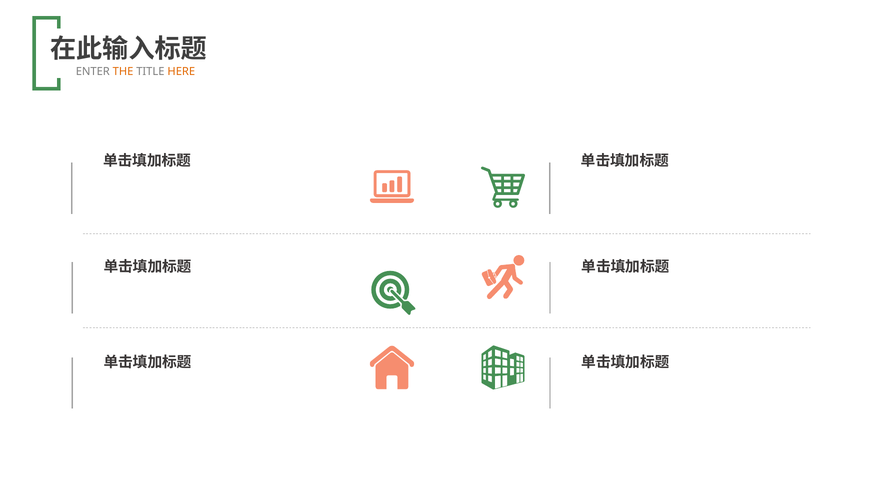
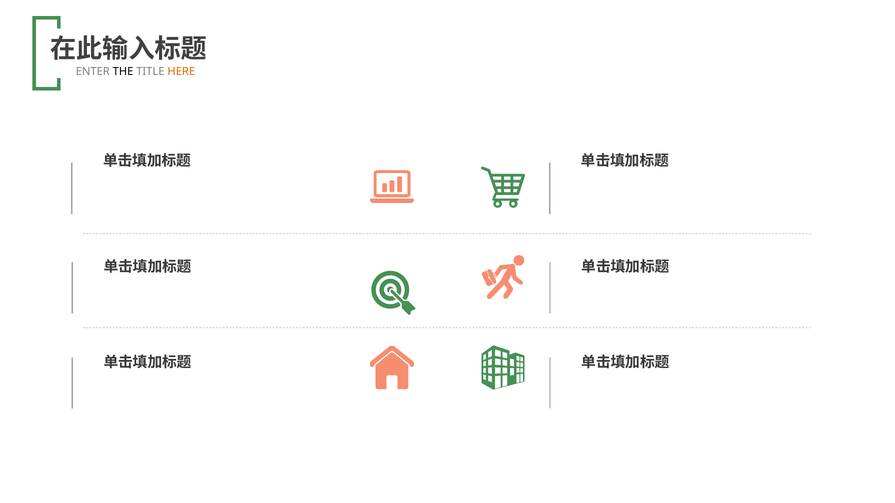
THE colour: orange -> black
